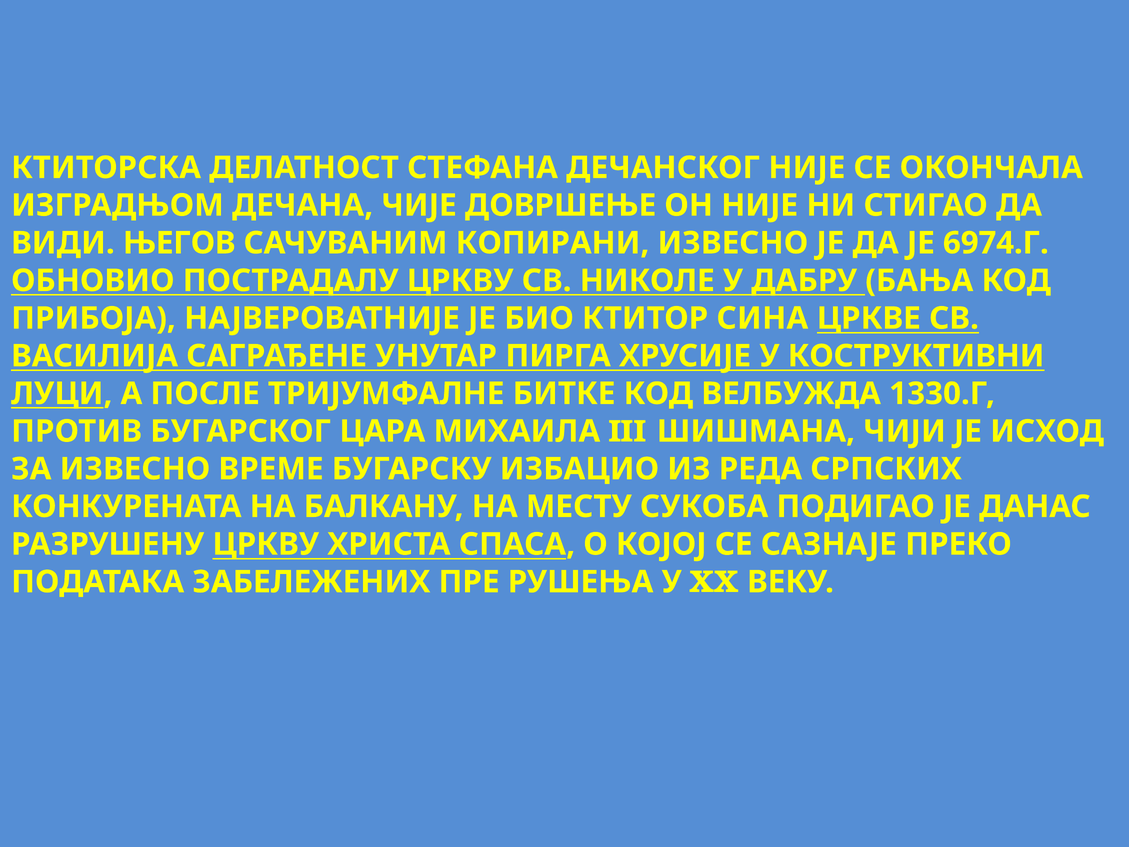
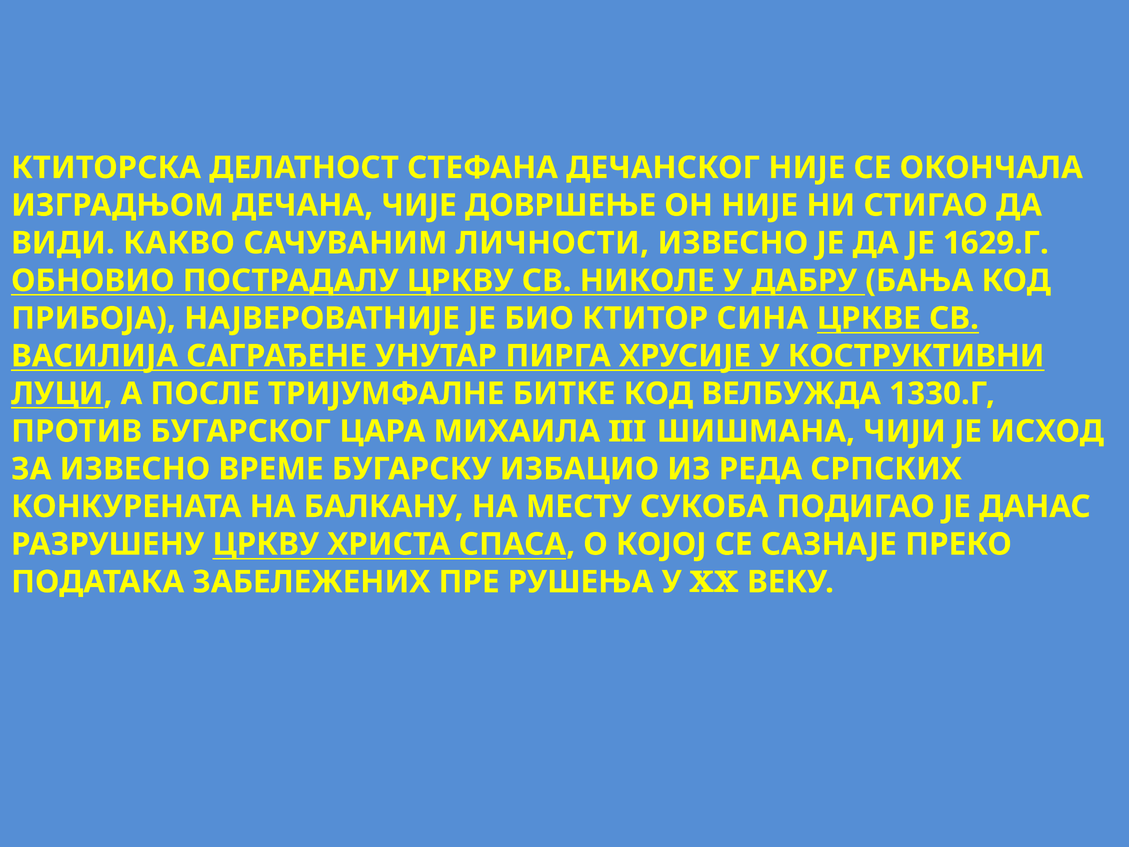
ЊЕГОВ: ЊЕГОВ -> КАКВО
КОПИРАНИ: КОПИРАНИ -> ЛИЧНОСТИ
6974.Г: 6974.Г -> 1629.Г
